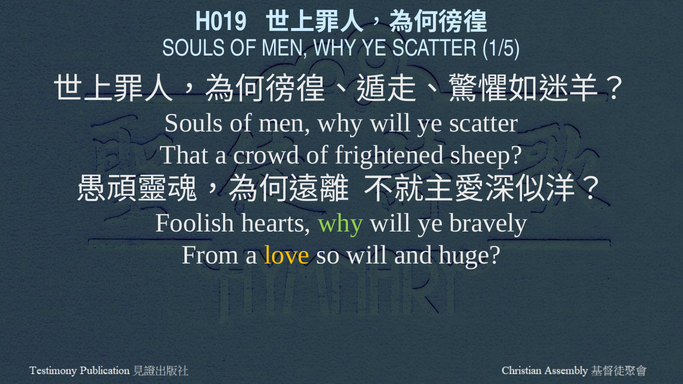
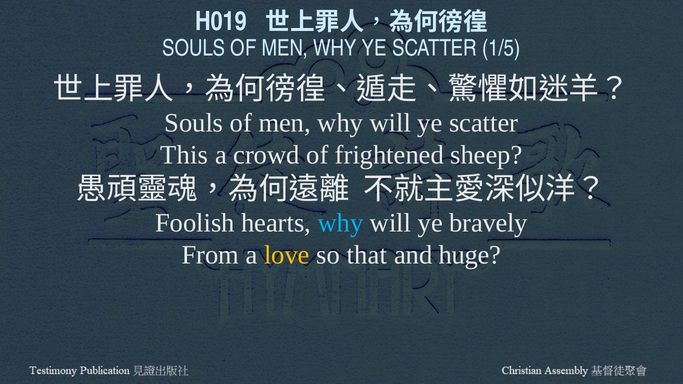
That: That -> This
why at (341, 223) colour: light green -> light blue
so will: will -> that
